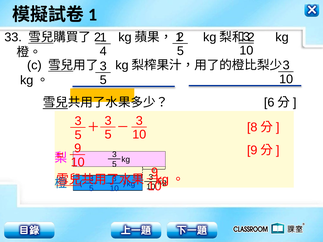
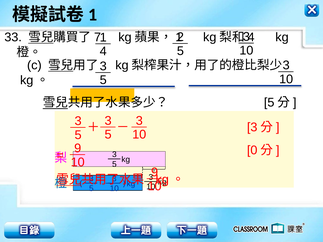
2 at (98, 37): 2 -> 7
2 at (251, 37): 2 -> 4
6 at (269, 103): 6 -> 5
8 at (252, 127): 8 -> 3
9 at (252, 150): 9 -> 0
